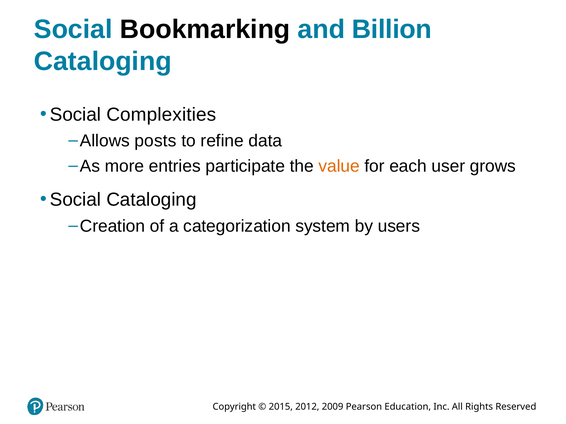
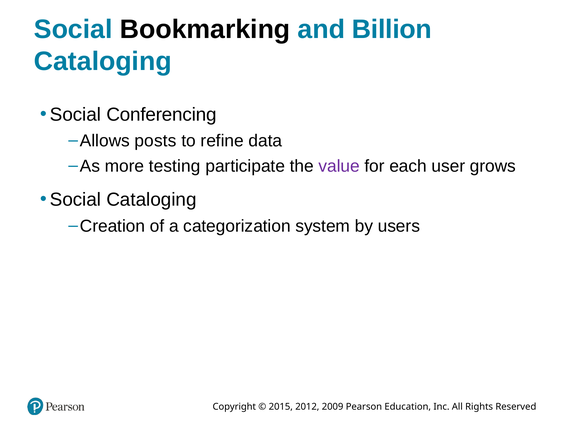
Complexities: Complexities -> Conferencing
entries: entries -> testing
value colour: orange -> purple
